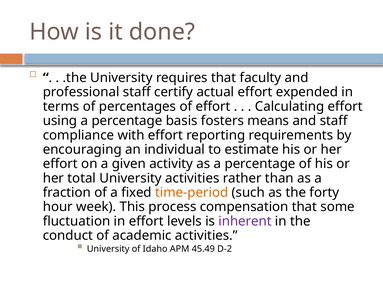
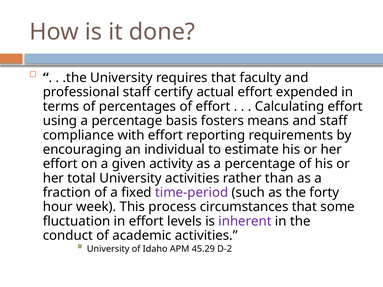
time-period colour: orange -> purple
compensation: compensation -> circumstances
45.49: 45.49 -> 45.29
